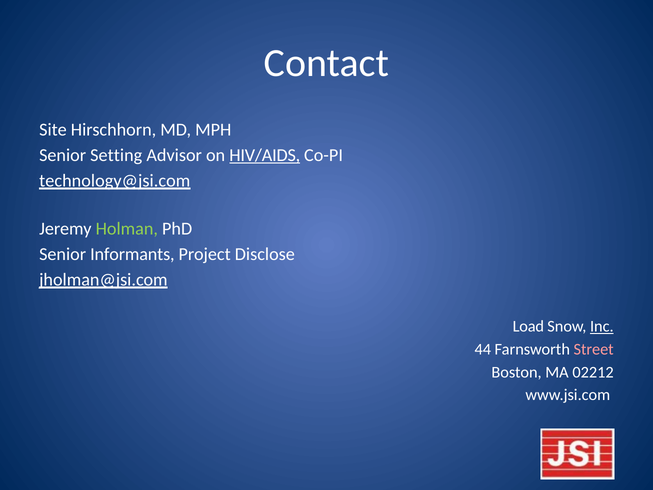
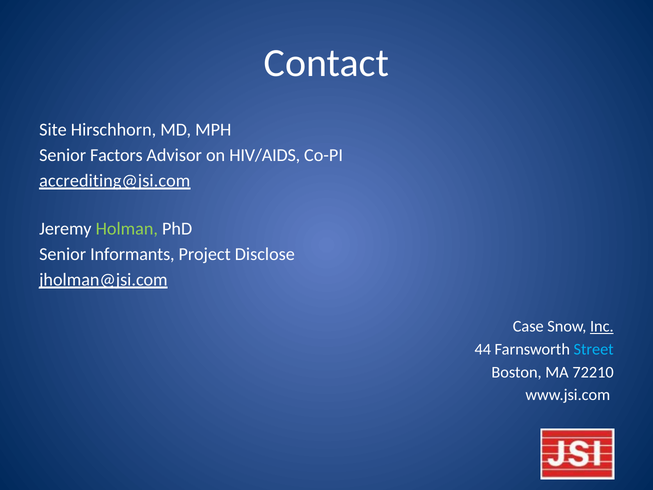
Setting: Setting -> Factors
HIV/AIDS underline: present -> none
technology@jsi.com: technology@jsi.com -> accrediting@jsi.com
Load: Load -> Case
Street colour: pink -> light blue
02212: 02212 -> 72210
